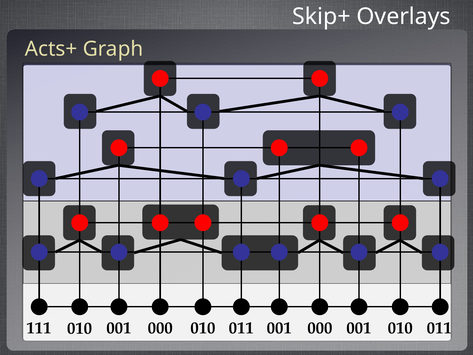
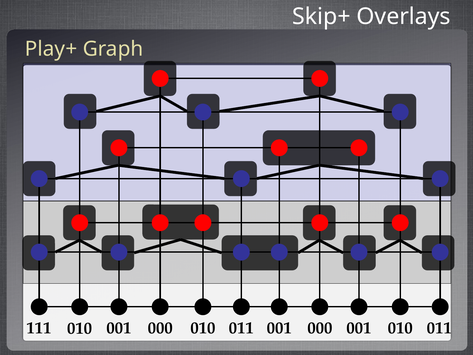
Acts+: Acts+ -> Play+
